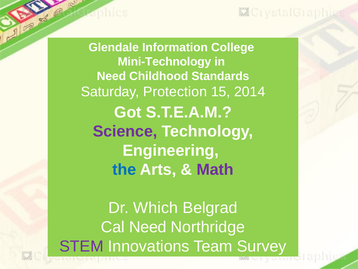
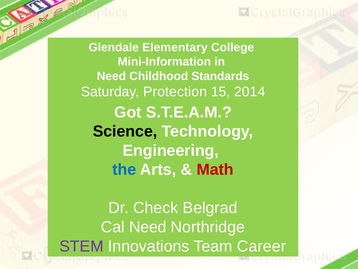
Information: Information -> Elementary
Mini-Technology: Mini-Technology -> Mini-Information
Science colour: purple -> black
Math colour: purple -> red
Which: Which -> Check
Survey: Survey -> Career
